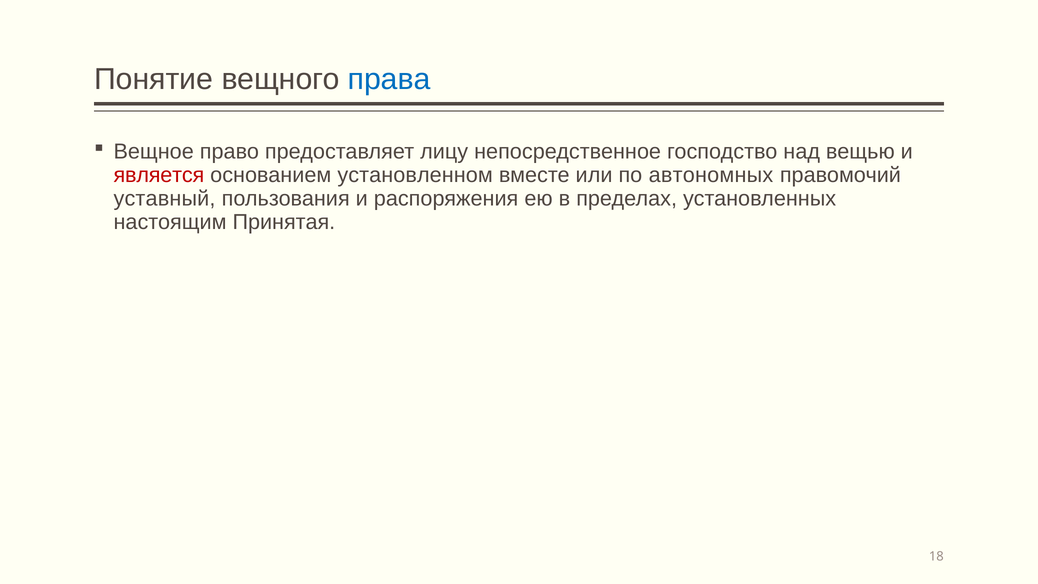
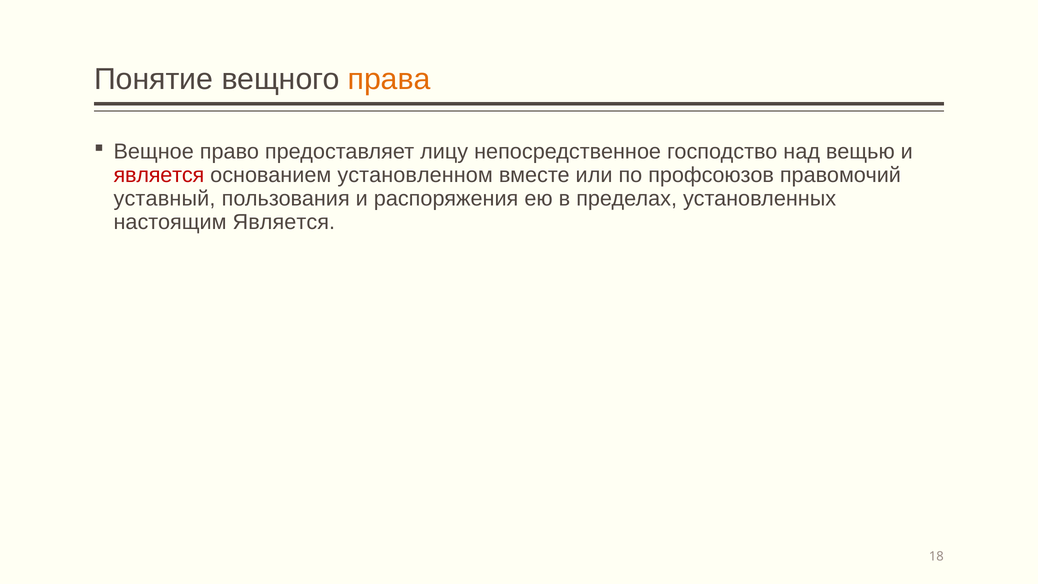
права colour: blue -> orange
автономных: автономных -> профсоюзов
настоящим Принятая: Принятая -> Является
